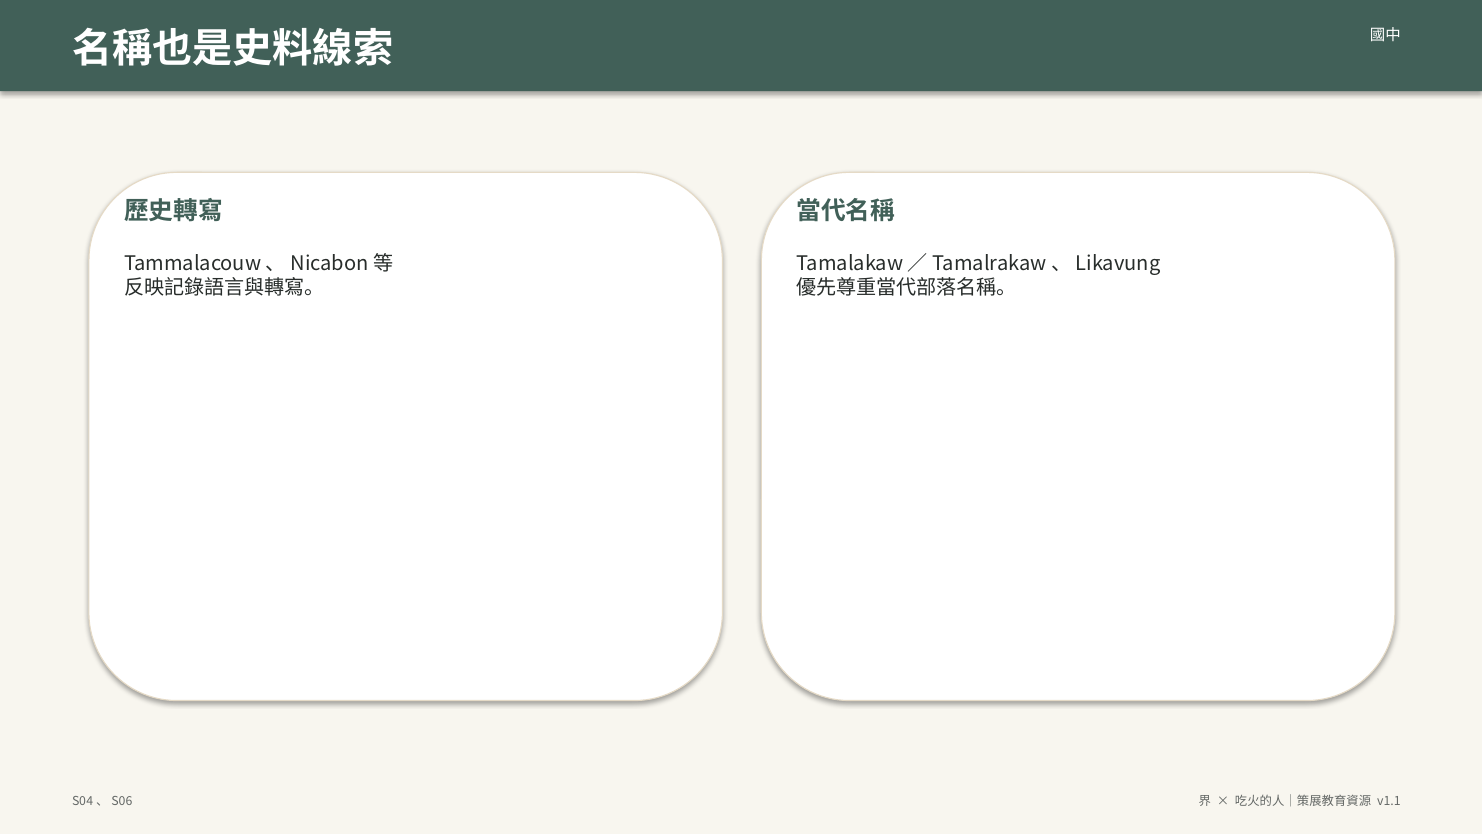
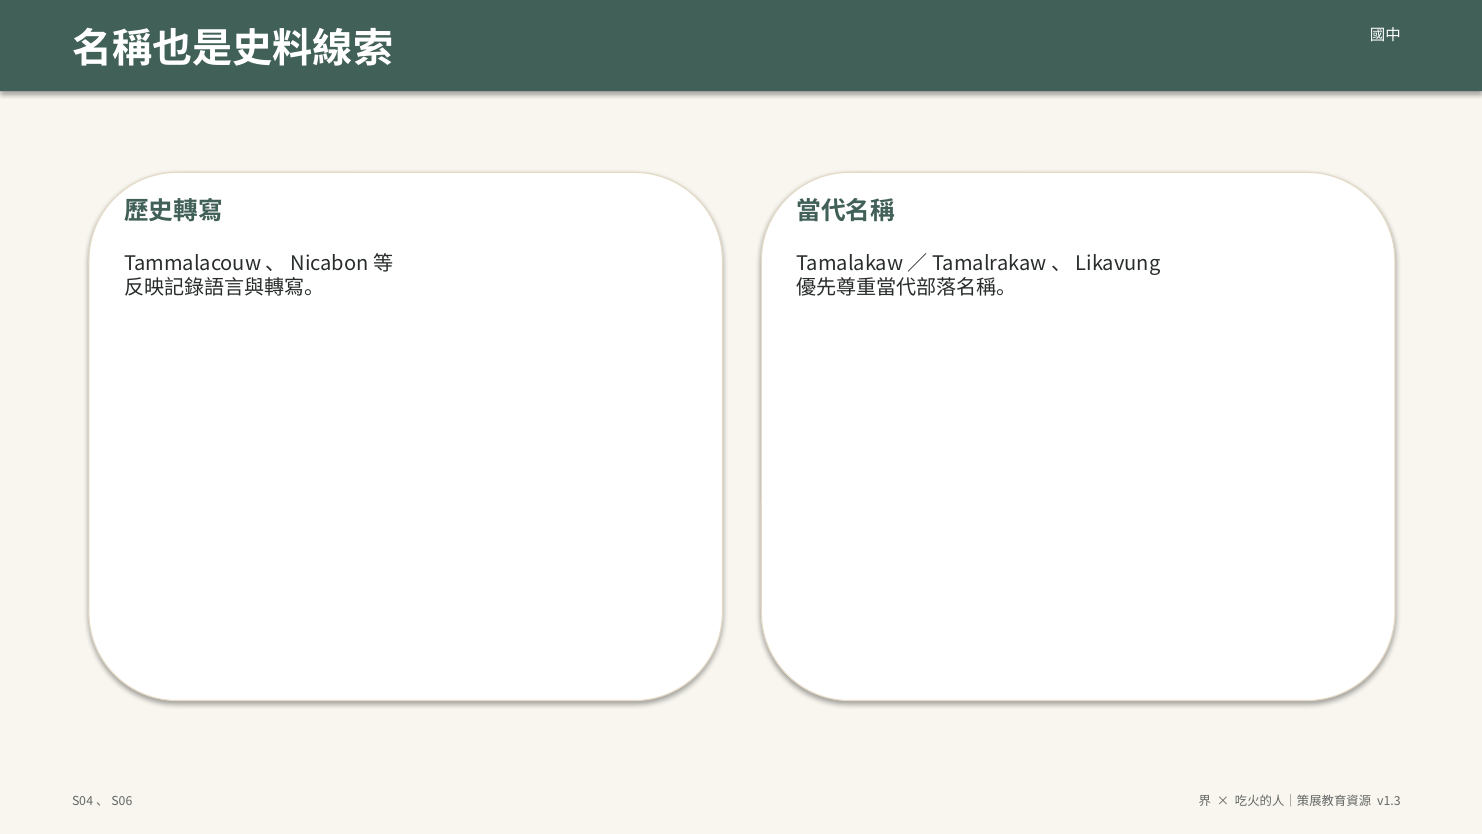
v1.1: v1.1 -> v1.3
